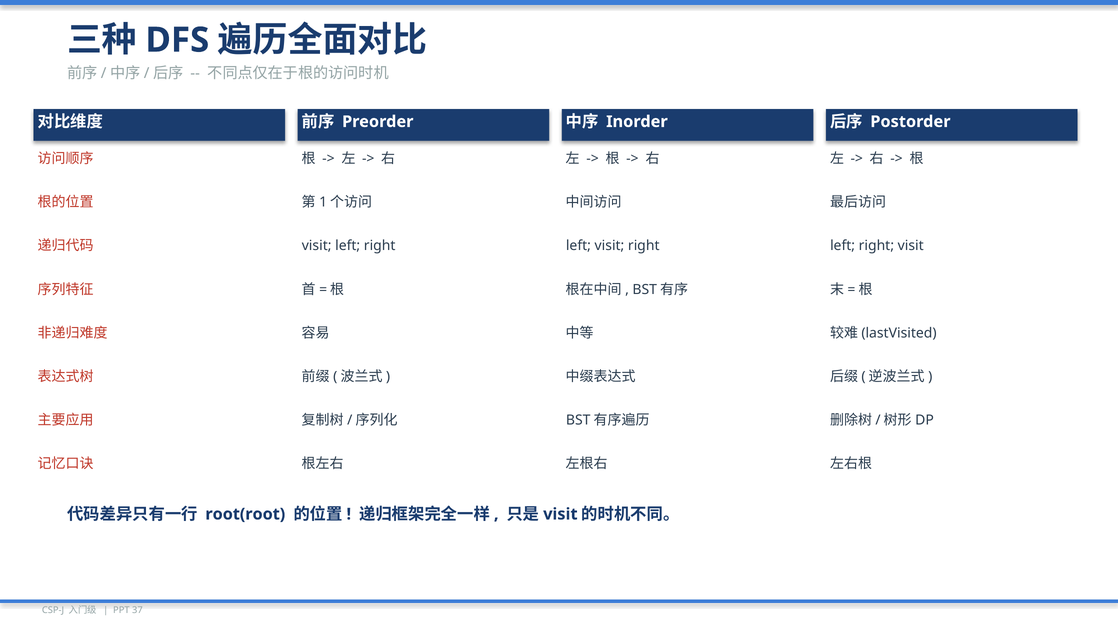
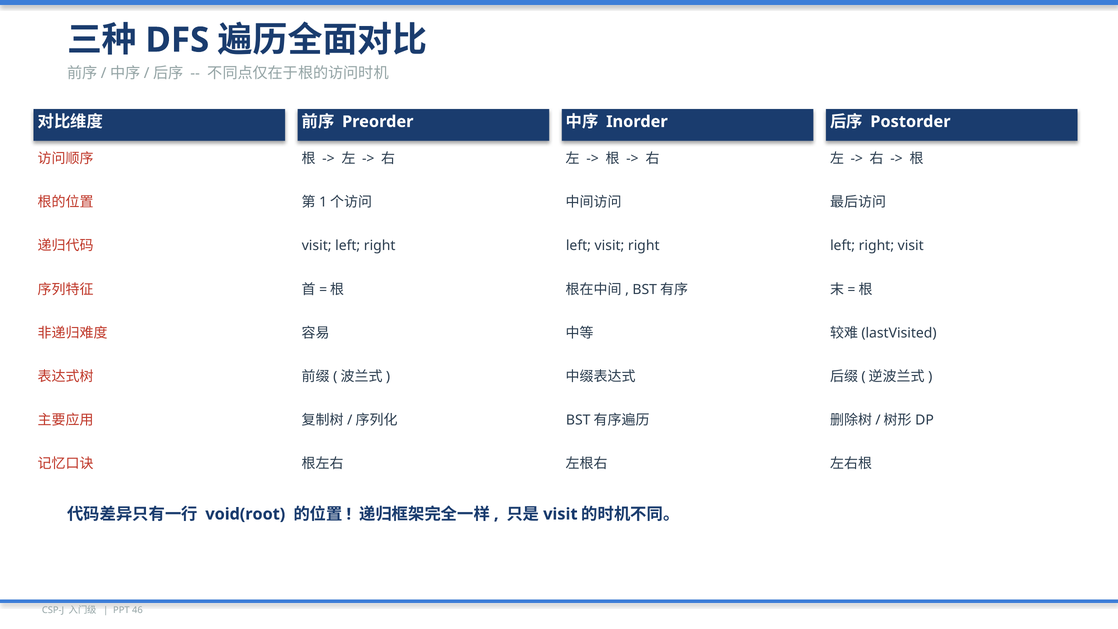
root(root: root(root -> void(root
37: 37 -> 46
